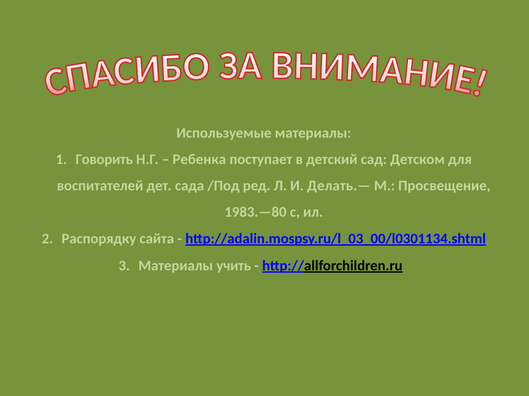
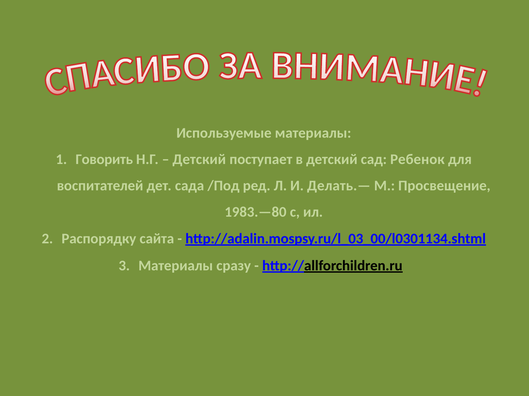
Ребенка at (199, 160): Ребенка -> Детский
Детском: Детском -> Ребенок
учить: учить -> сразу
